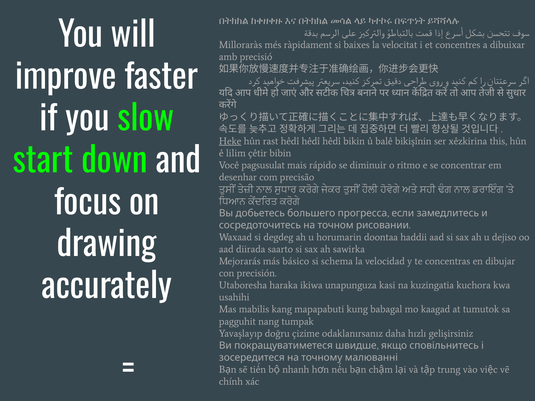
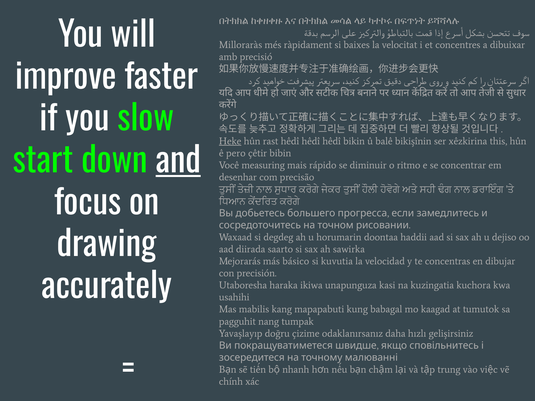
lilim: lilim -> pero
and underline: none -> present
pagsusulat: pagsusulat -> measuring
schema: schema -> kuvutia
